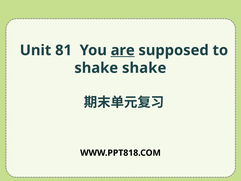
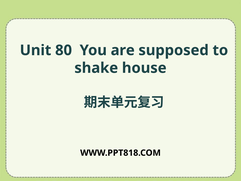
81: 81 -> 80
are underline: present -> none
shake shake: shake -> house
